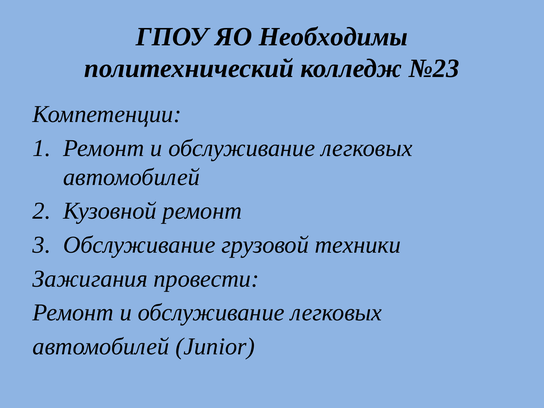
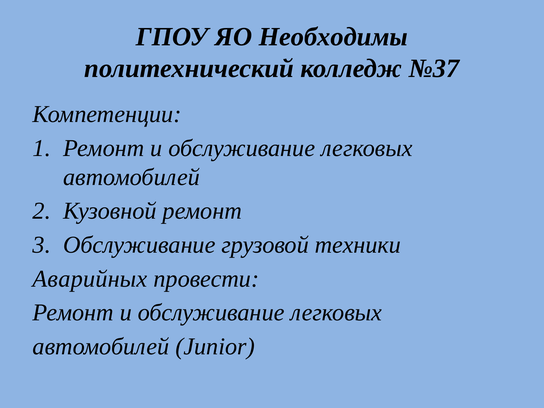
№23: №23 -> №37
Зажигания: Зажигания -> Аварийных
